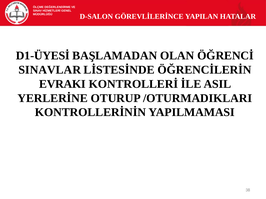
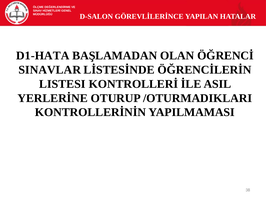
D1-ÜYESİ: D1-ÜYESİ -> D1-HATA
EVRAKI: EVRAKI -> LISTESI
